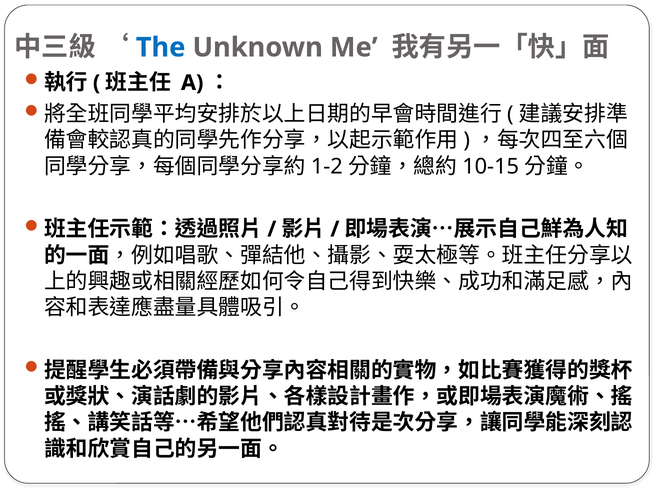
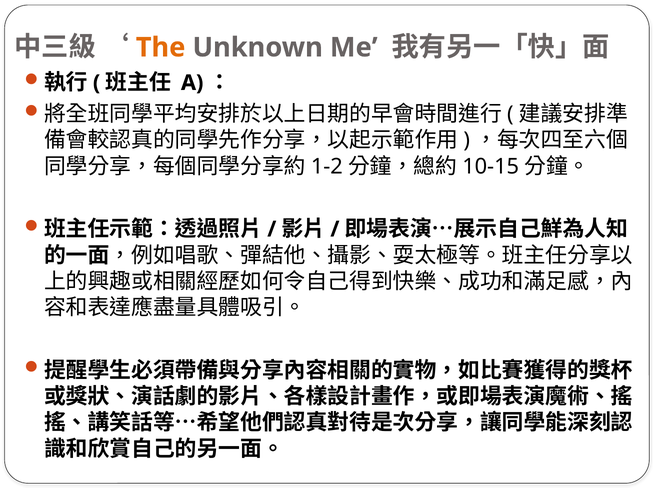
The colour: blue -> orange
